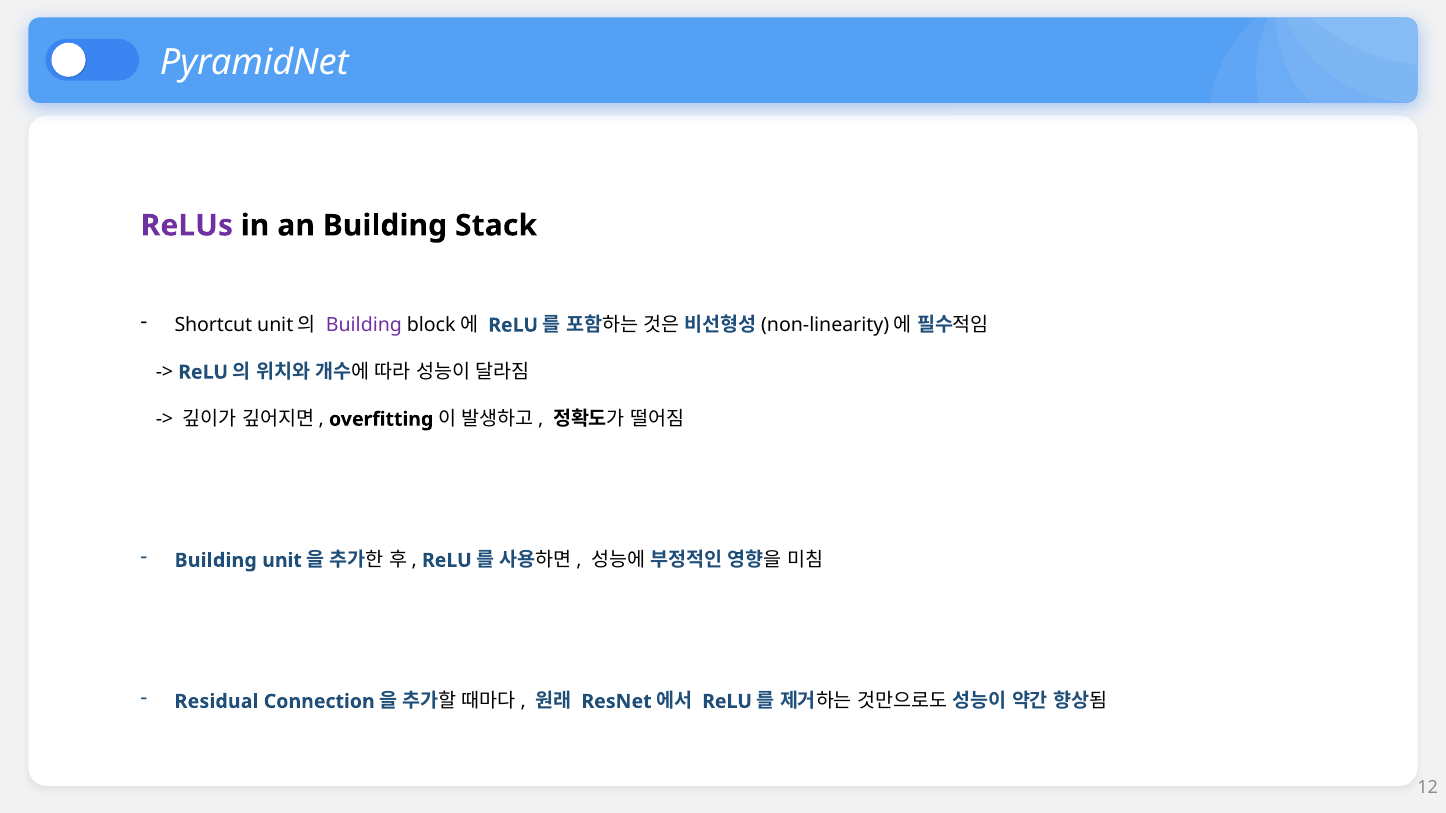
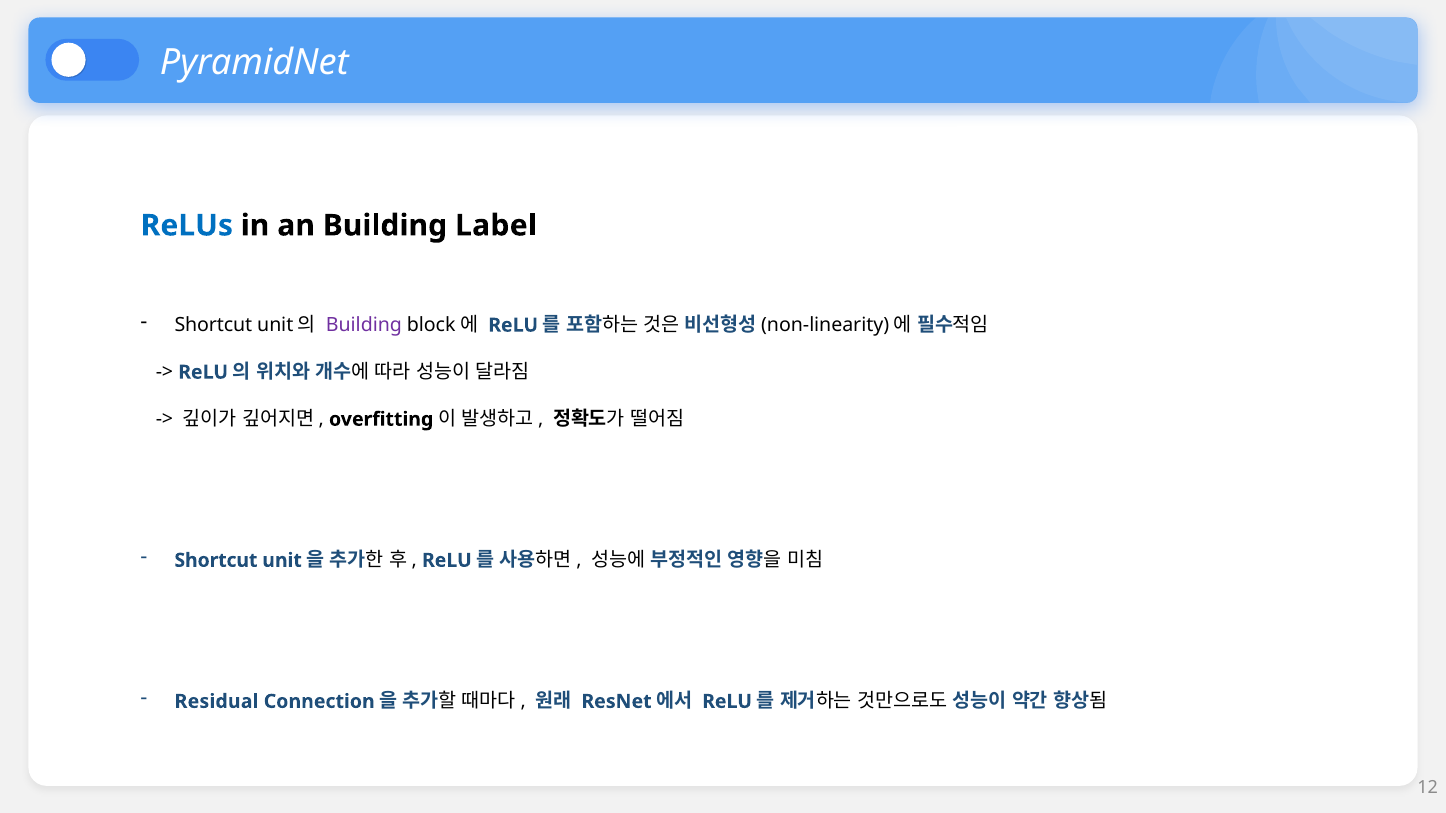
ReLUs colour: purple -> blue
Stack: Stack -> Label
Building at (216, 561): Building -> Shortcut
